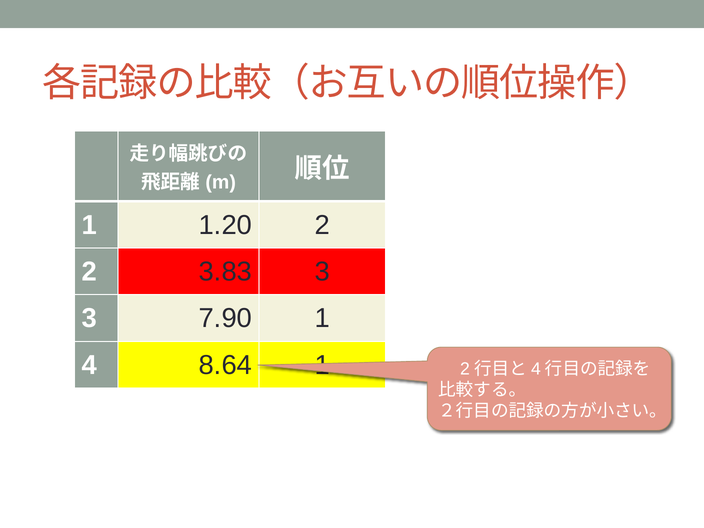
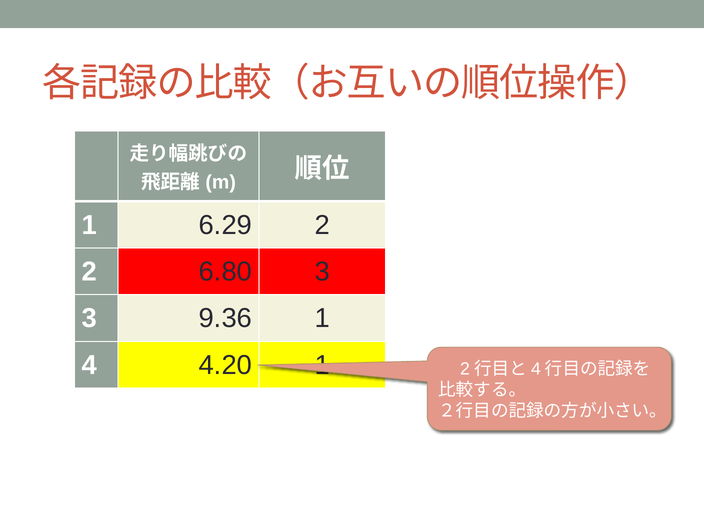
1.20: 1.20 -> 6.29
3.83: 3.83 -> 6.80
7.90: 7.90 -> 9.36
8.64: 8.64 -> 4.20
